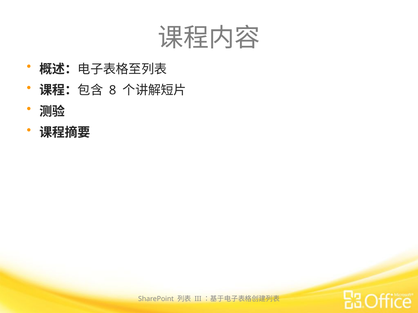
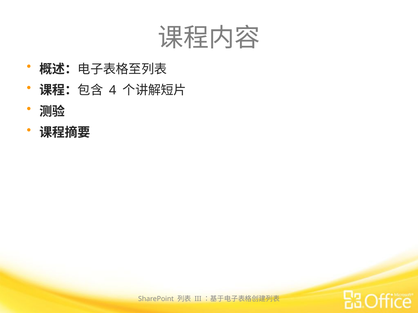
8: 8 -> 4
